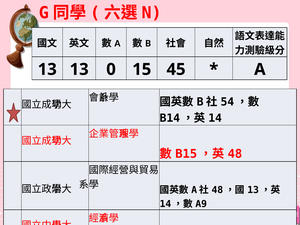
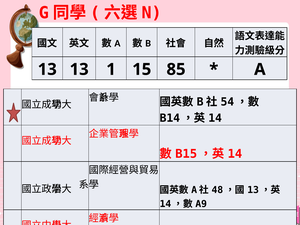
0: 0 -> 1
45: 45 -> 85
48 at (235, 154): 48 -> 14
